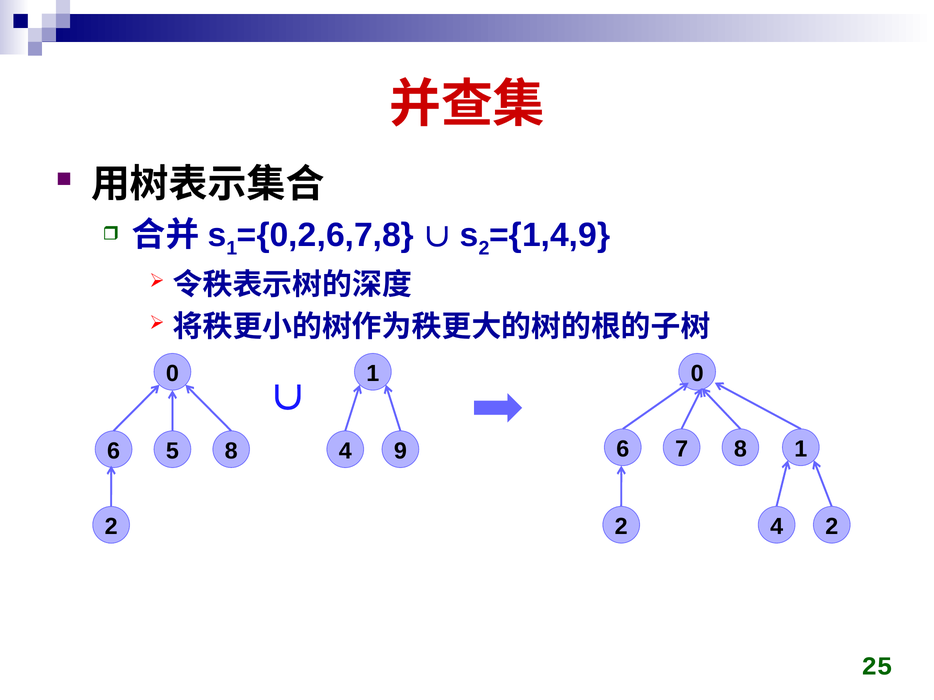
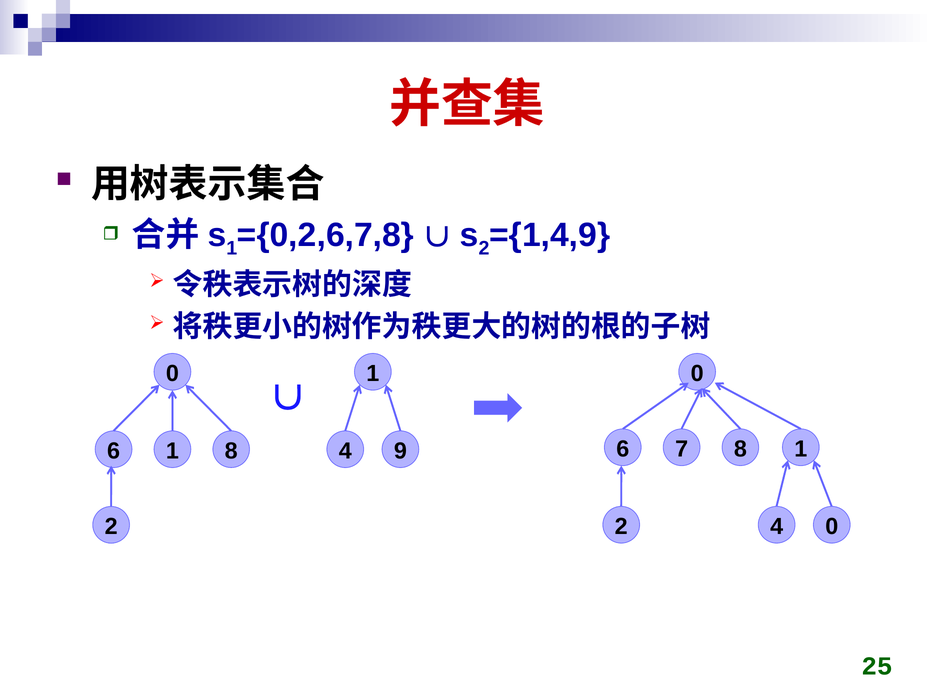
6 5: 5 -> 1
4 2: 2 -> 0
